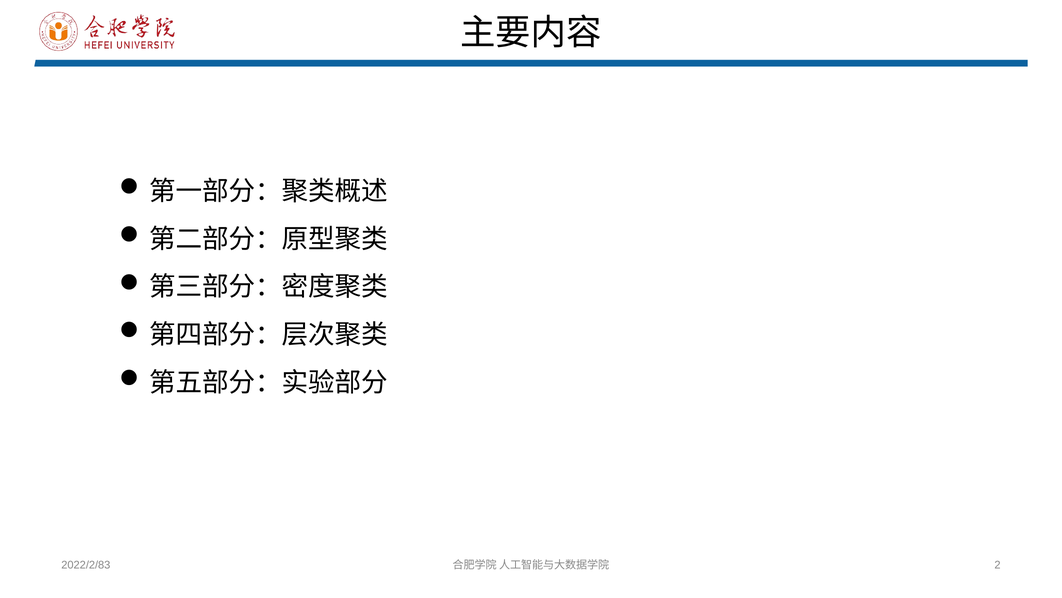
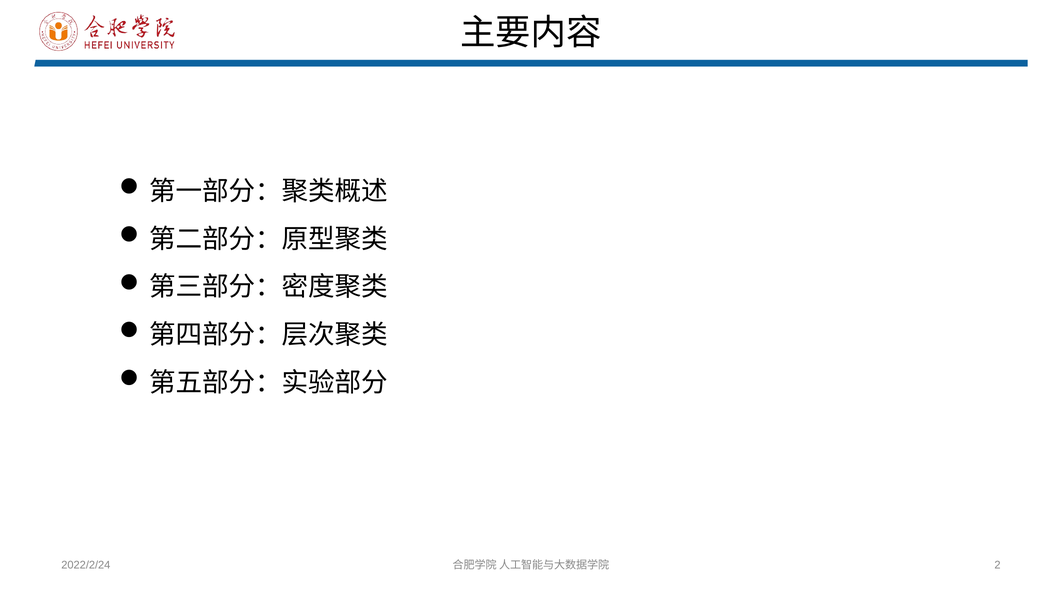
2022/2/83: 2022/2/83 -> 2022/2/24
